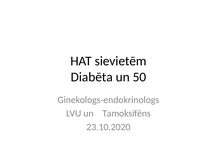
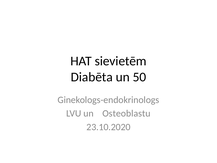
Tamoksifēns: Tamoksifēns -> Osteoblastu
